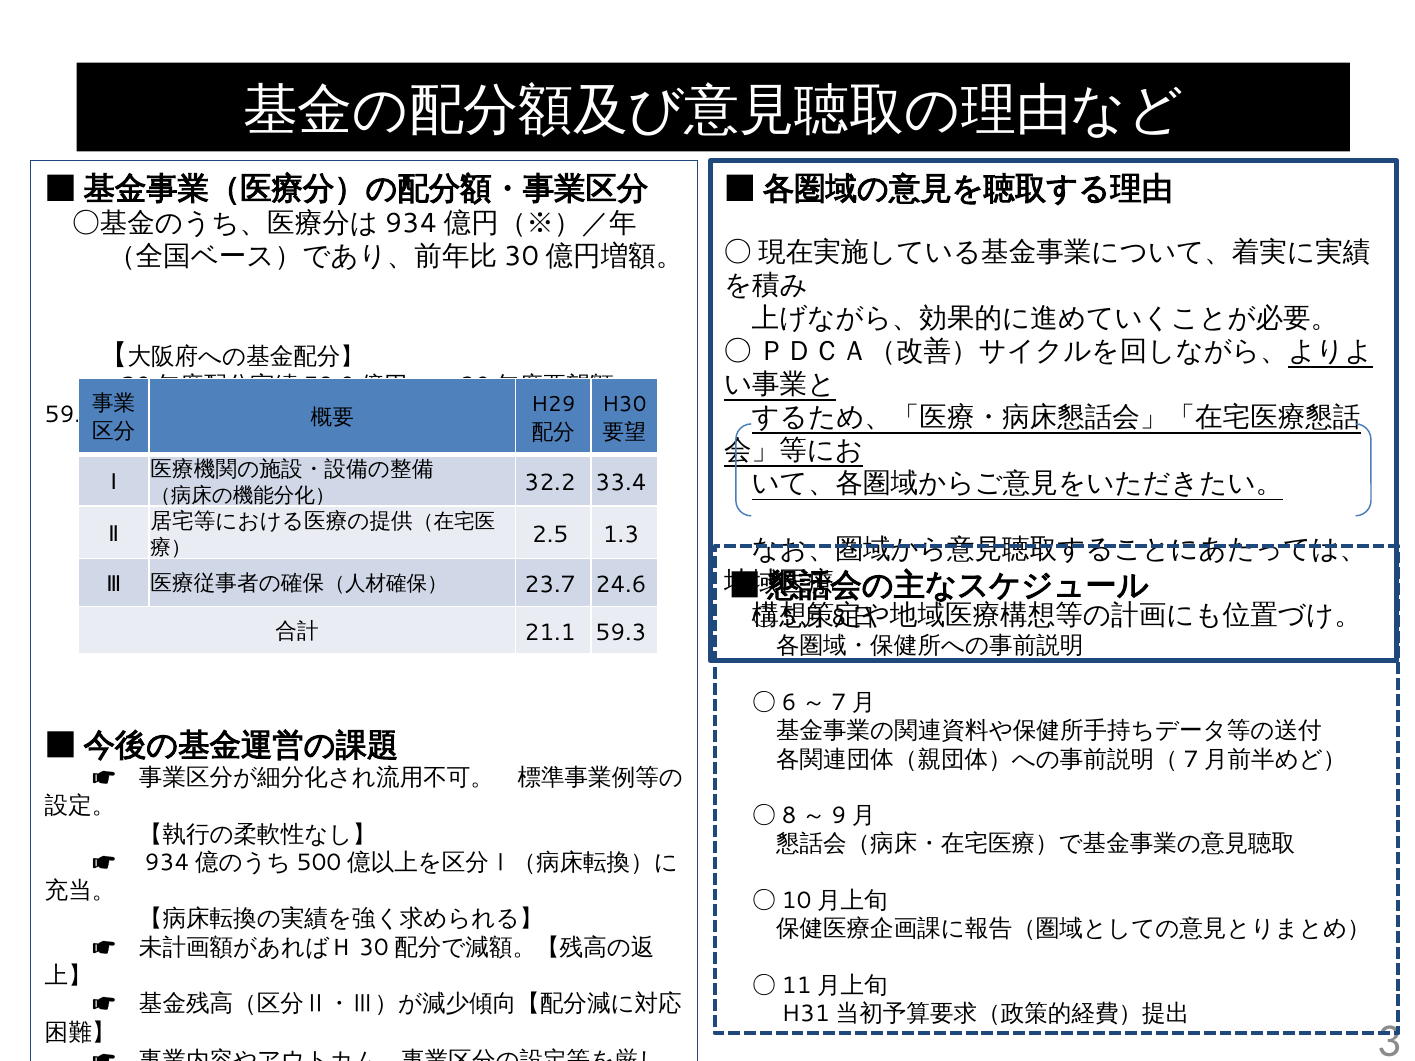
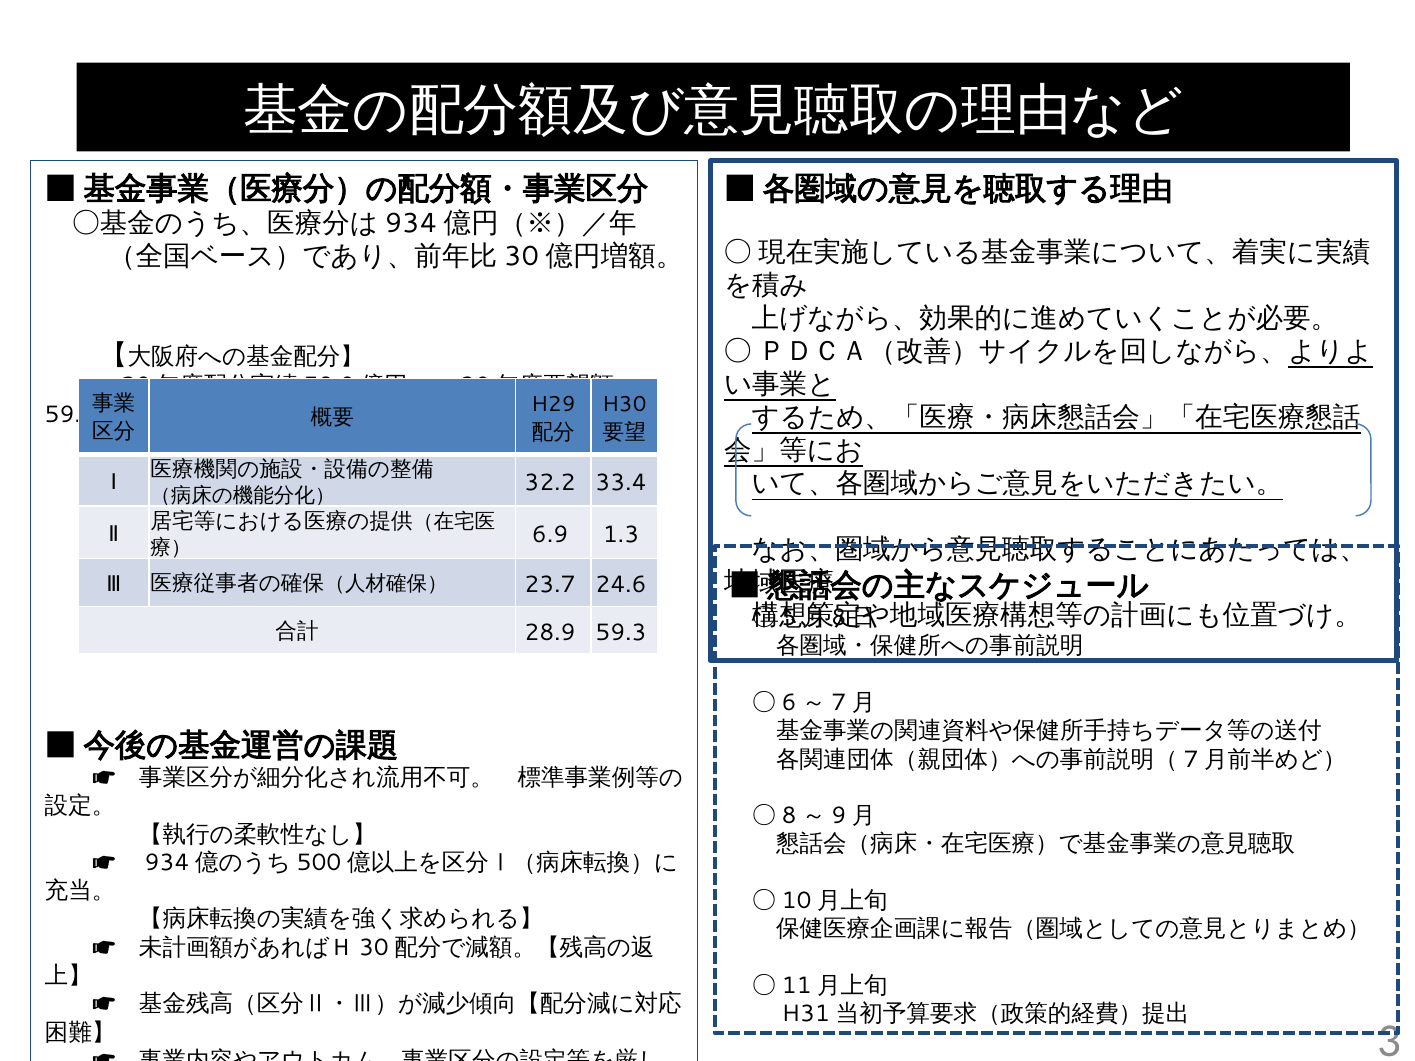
2.5: 2.5 -> 6.9
21.1: 21.1 -> 28.9
